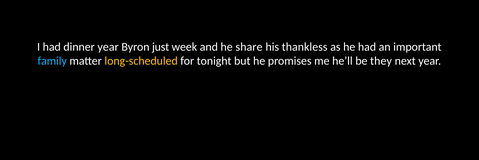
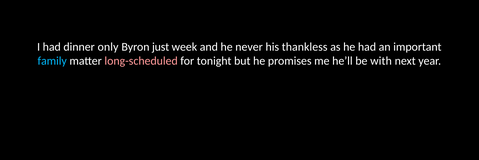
dinner year: year -> only
share: share -> never
long-scheduled colour: yellow -> pink
they: they -> with
